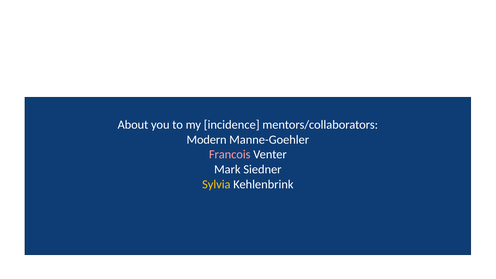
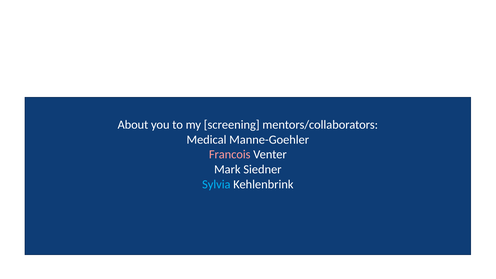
incidence: incidence -> screening
Modern: Modern -> Medical
Sylvia colour: yellow -> light blue
